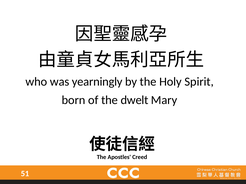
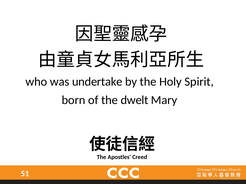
yearningly: yearningly -> undertake
